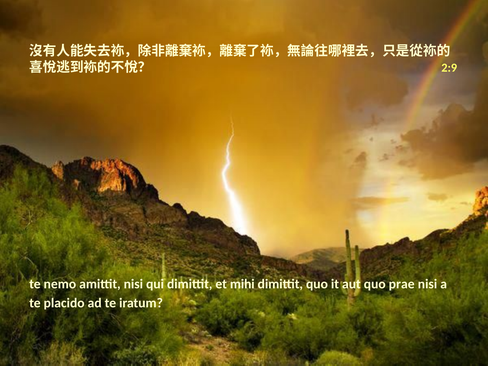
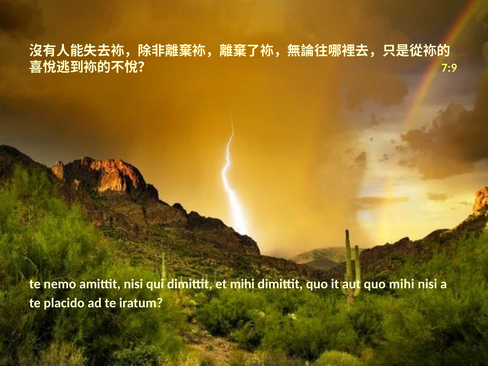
2:9: 2:9 -> 7:9
quo prae: prae -> mihi
